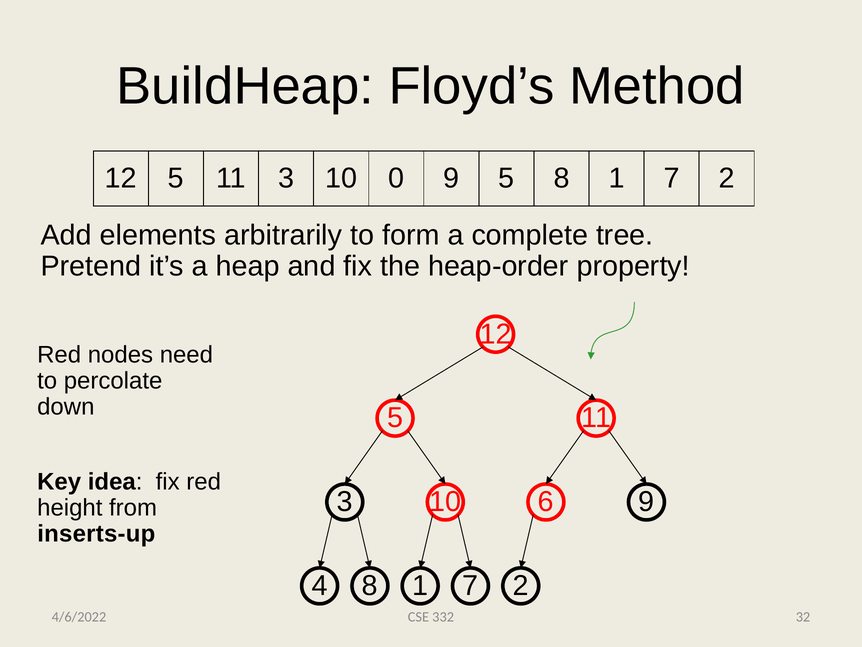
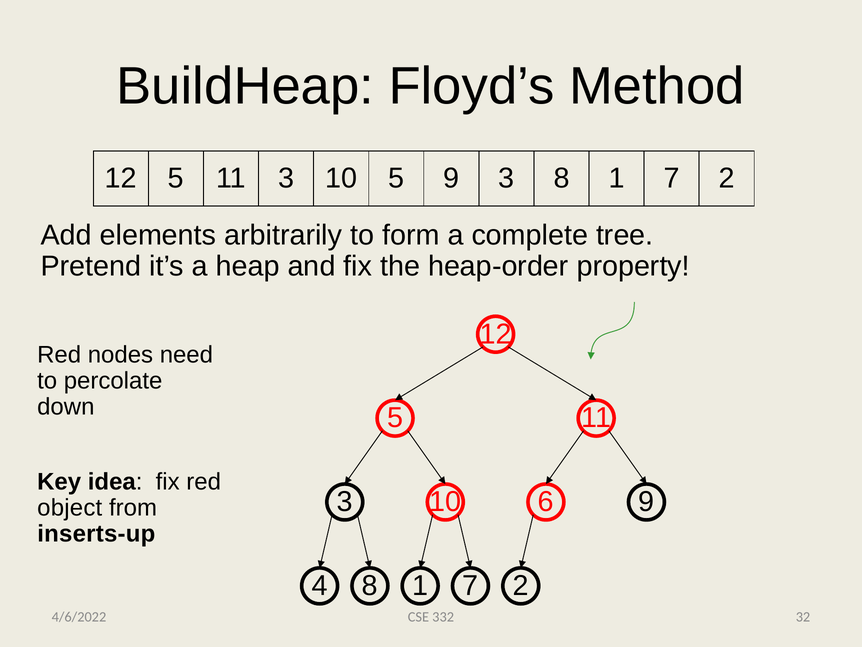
10 0: 0 -> 5
9 5: 5 -> 3
height: height -> object
